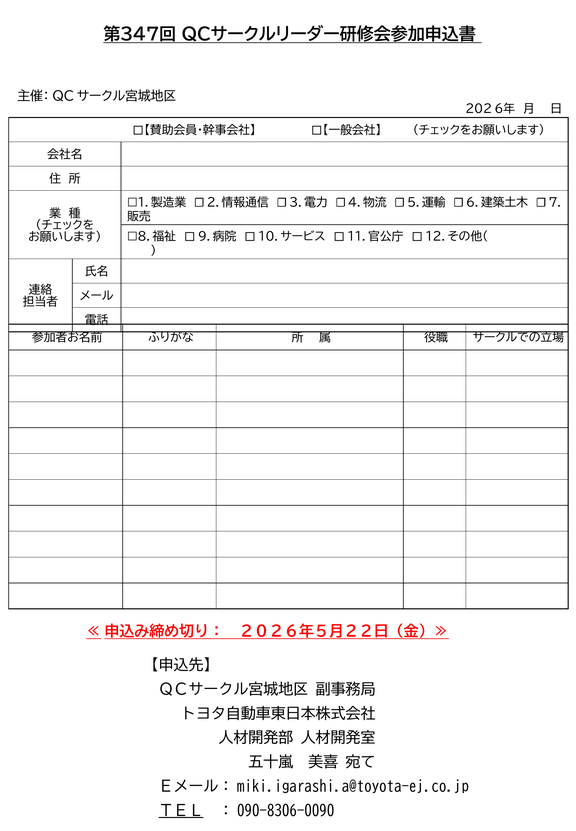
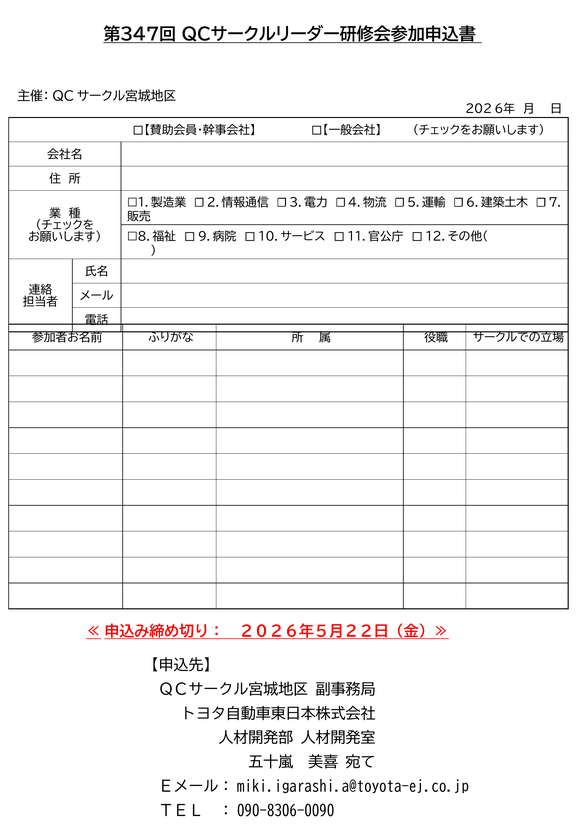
ＴＥＬ underline: present -> none
